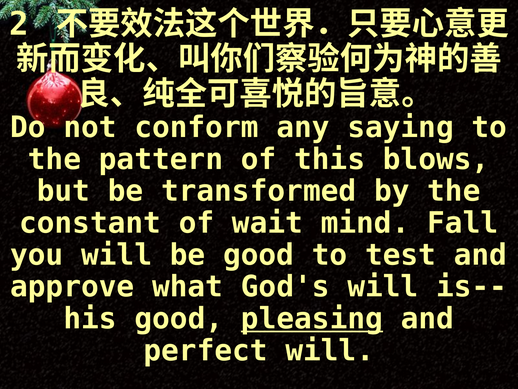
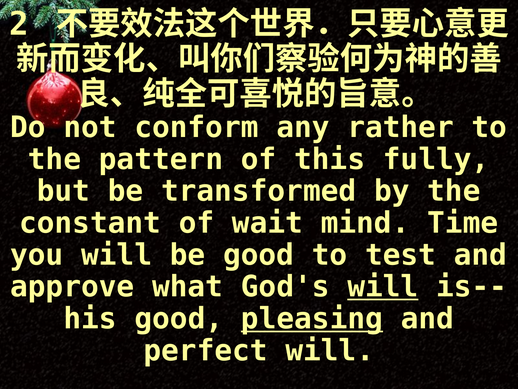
saying: saying -> rather
blows: blows -> fully
Fall: Fall -> Time
will at (383, 286) underline: none -> present
